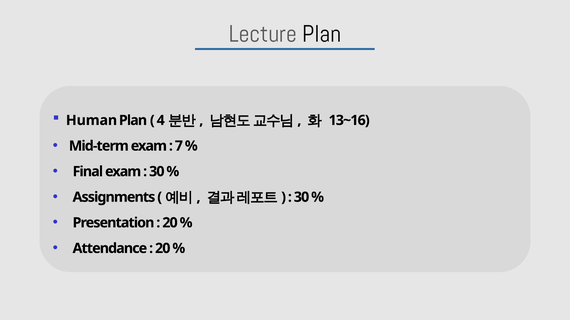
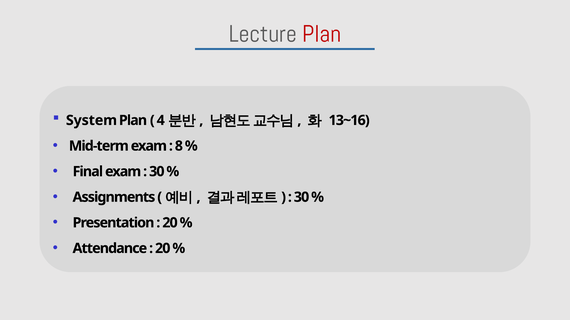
Plan at (322, 34) colour: black -> red
Human: Human -> System
7: 7 -> 8
